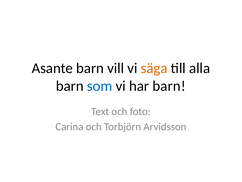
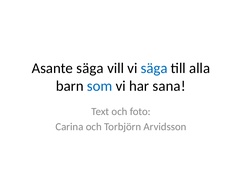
Asante barn: barn -> säga
säga at (154, 68) colour: orange -> blue
har barn: barn -> sana
